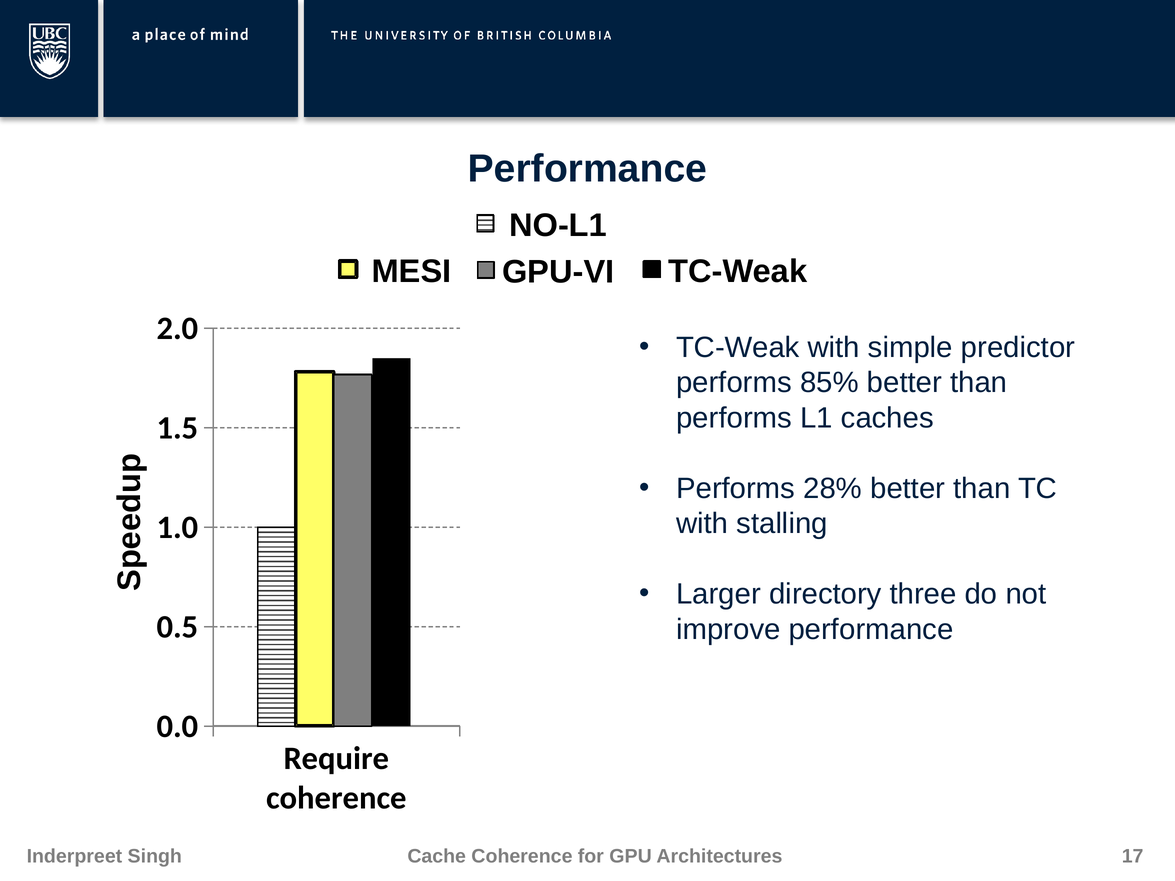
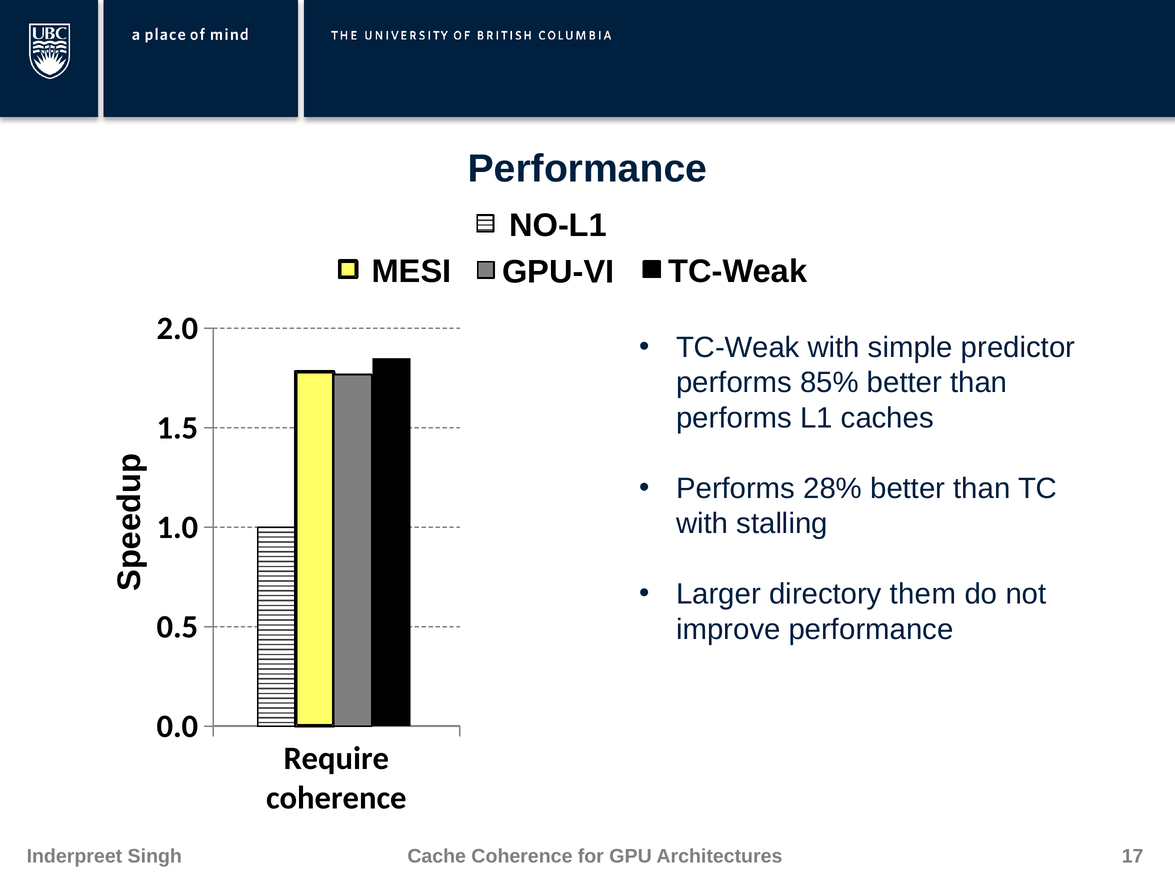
three: three -> them
